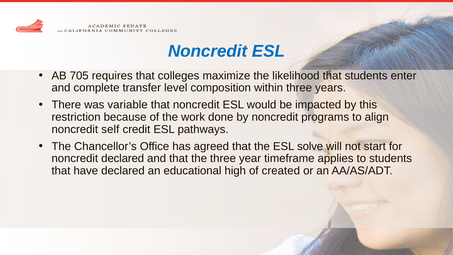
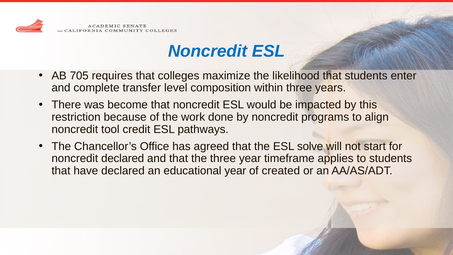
variable: variable -> become
self: self -> tool
educational high: high -> year
